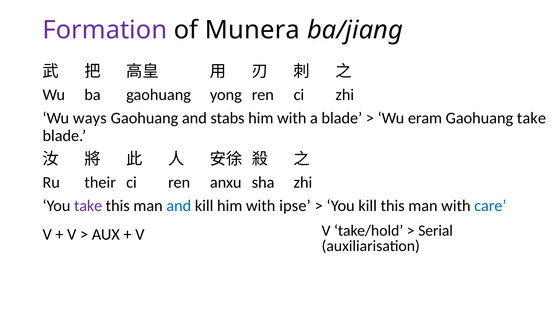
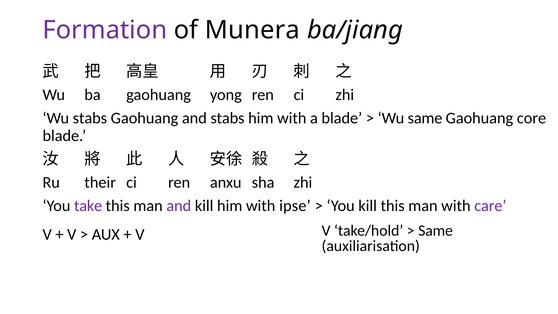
Wu ways: ways -> stabs
Wu eram: eram -> same
Gaohuang take: take -> core
and at (179, 206) colour: blue -> purple
care colour: blue -> purple
Serial at (436, 231): Serial -> Same
